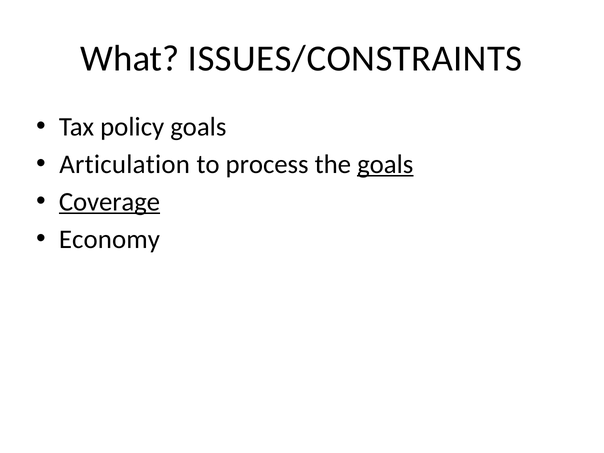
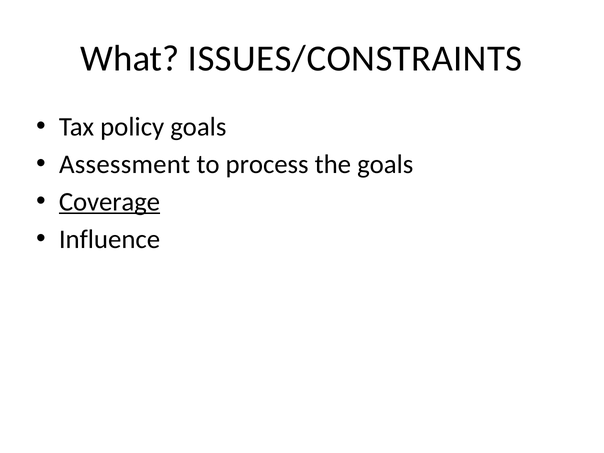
Articulation: Articulation -> Assessment
goals at (385, 164) underline: present -> none
Economy: Economy -> Influence
